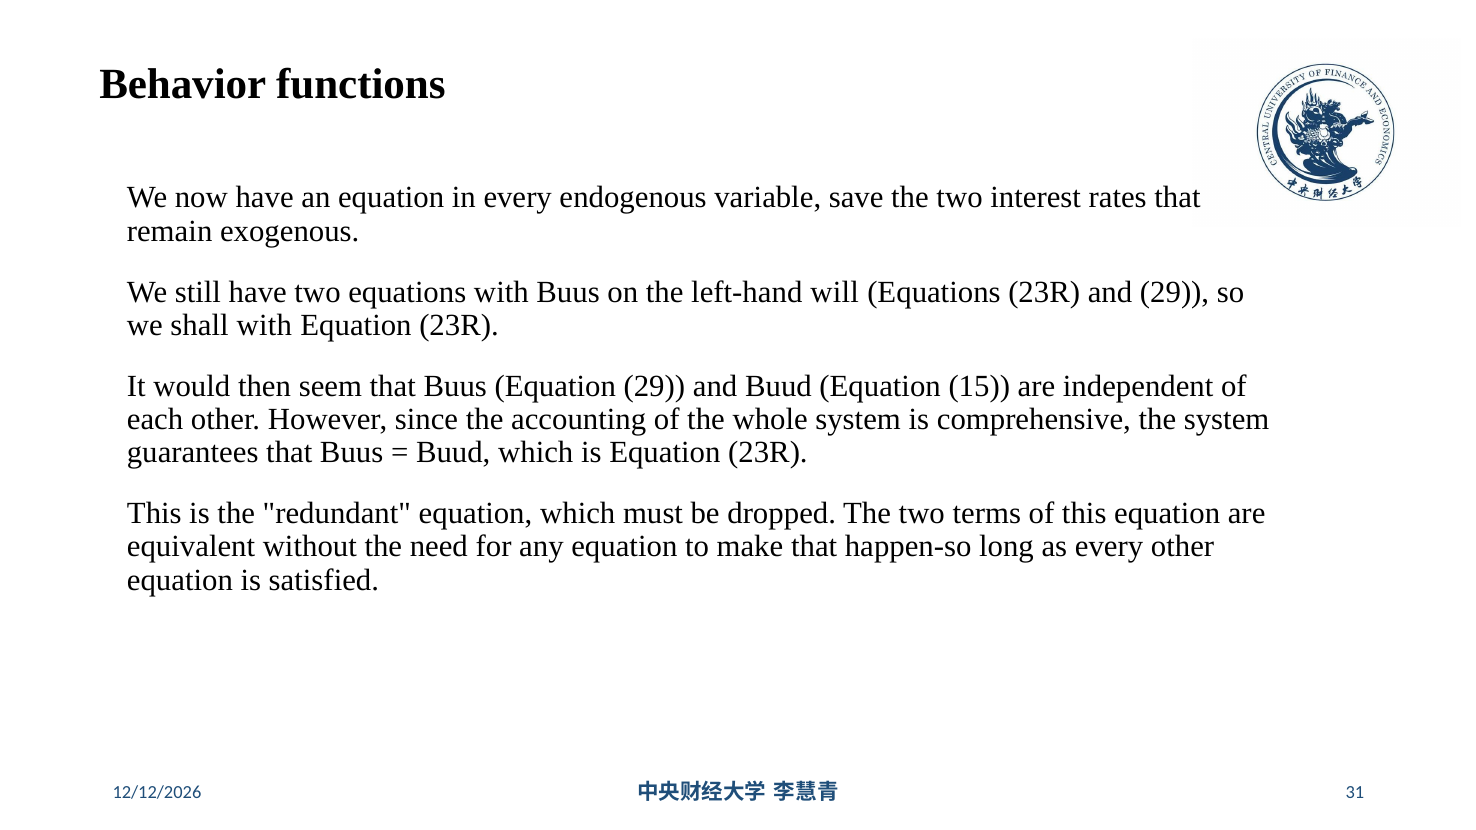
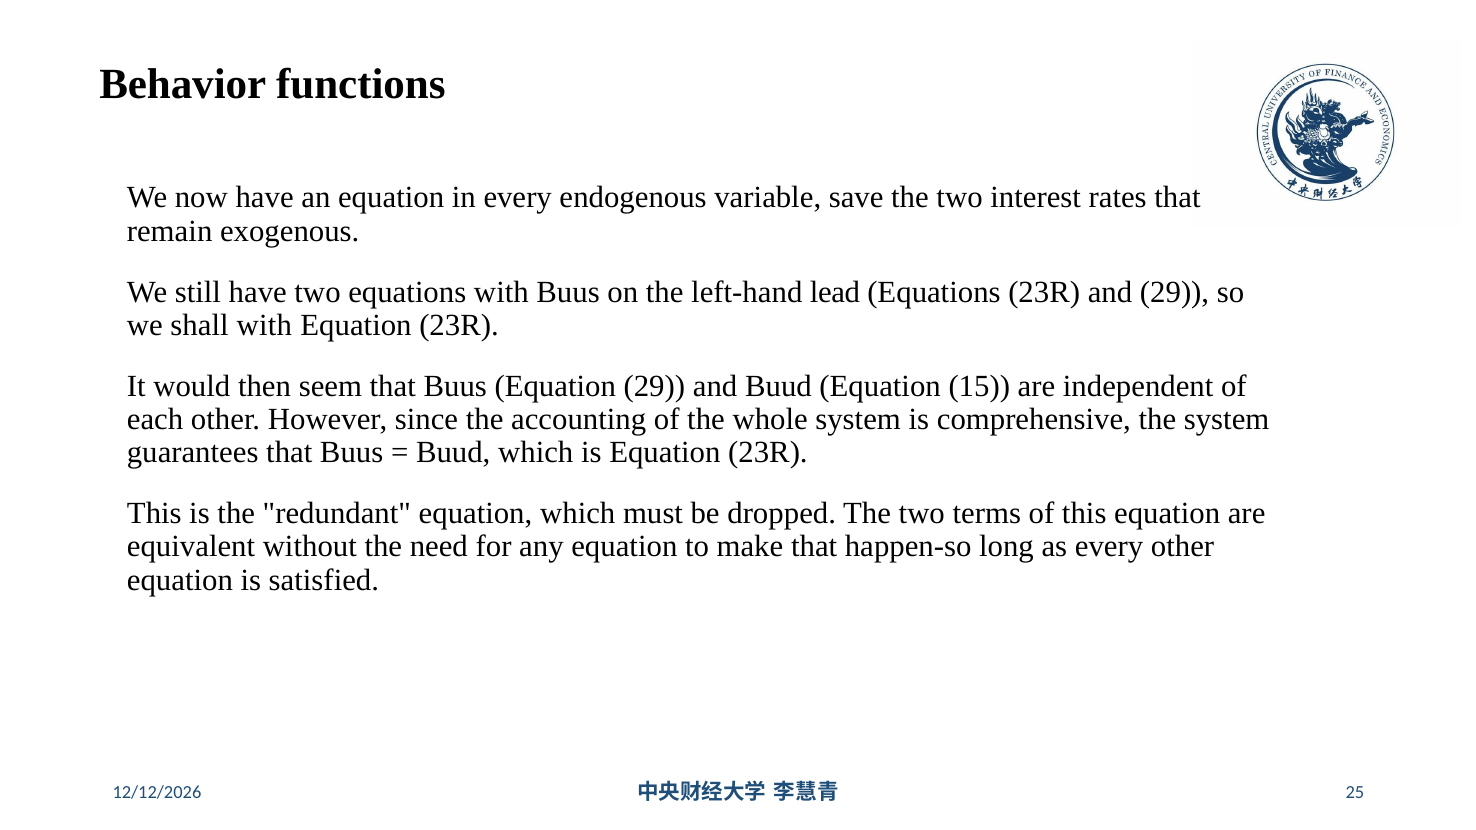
will: will -> lead
31: 31 -> 25
